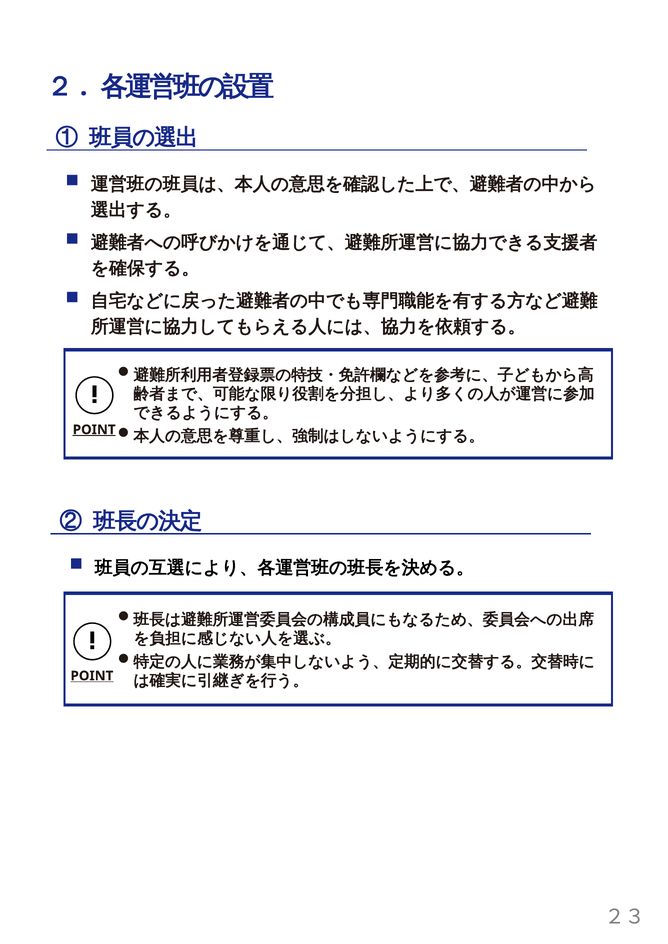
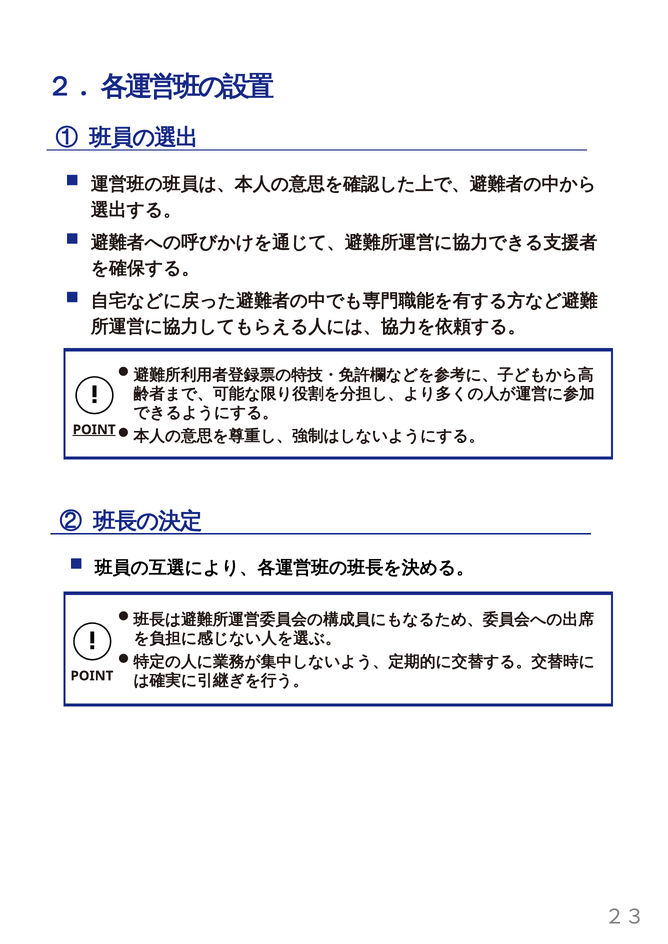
POINT at (92, 676) underline: present -> none
